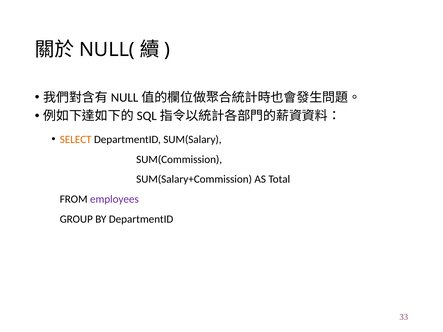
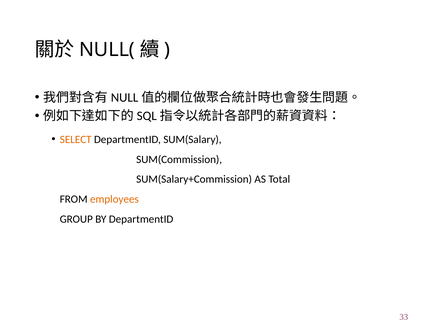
employees colour: purple -> orange
